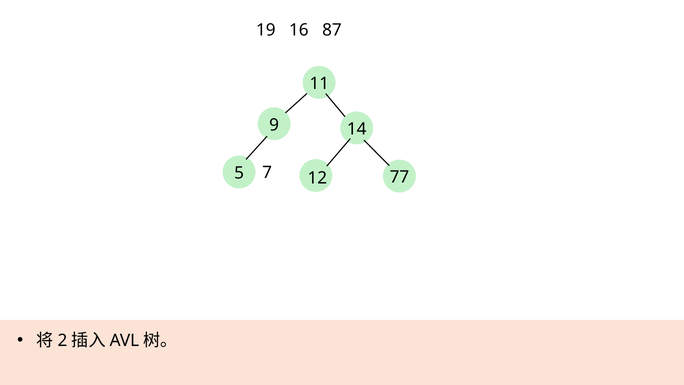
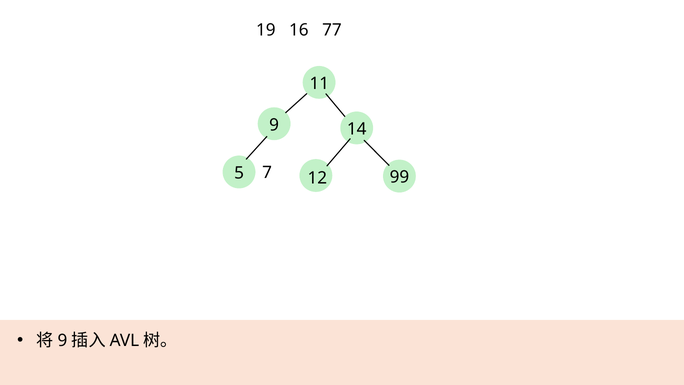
87: 87 -> 77
77: 77 -> 99
2 at (62, 340): 2 -> 9
